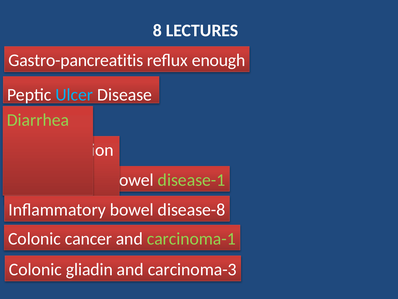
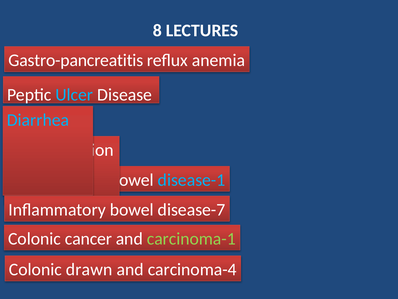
enough: enough -> anemia
Diarrhea colour: light green -> light blue
disease-1 colour: light green -> light blue
disease-8: disease-8 -> disease-7
gliadin: gliadin -> drawn
carcinoma-3: carcinoma-3 -> carcinoma-4
